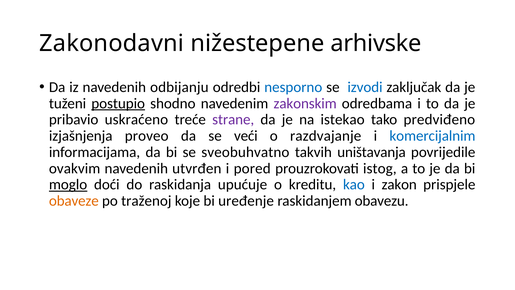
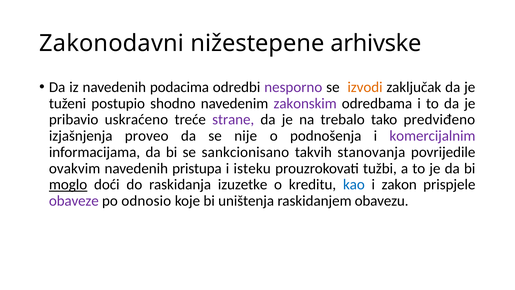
odbijanju: odbijanju -> podacima
nesporno colour: blue -> purple
izvodi colour: blue -> orange
postupio underline: present -> none
istekao: istekao -> trebalo
veći: veći -> nije
razdvajanje: razdvajanje -> podnošenja
komercijalnim colour: blue -> purple
sveobuhvatno: sveobuhvatno -> sankcionisano
uništavanja: uništavanja -> stanovanja
utvrđen: utvrđen -> pristupa
pored: pored -> isteku
istog: istog -> tužbi
upućuje: upućuje -> izuzetke
obaveze colour: orange -> purple
traženoj: traženoj -> odnosio
uređenje: uređenje -> uništenja
